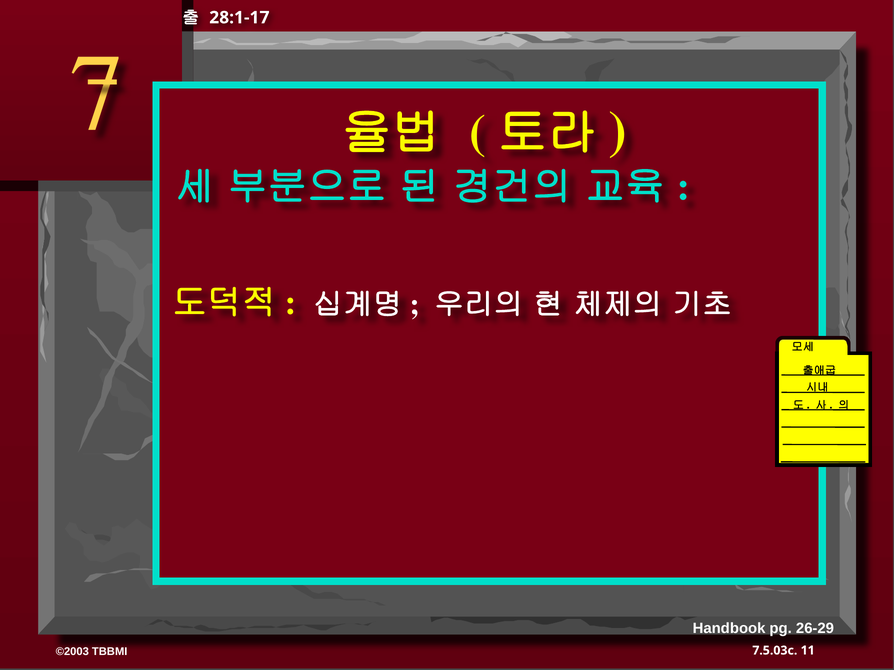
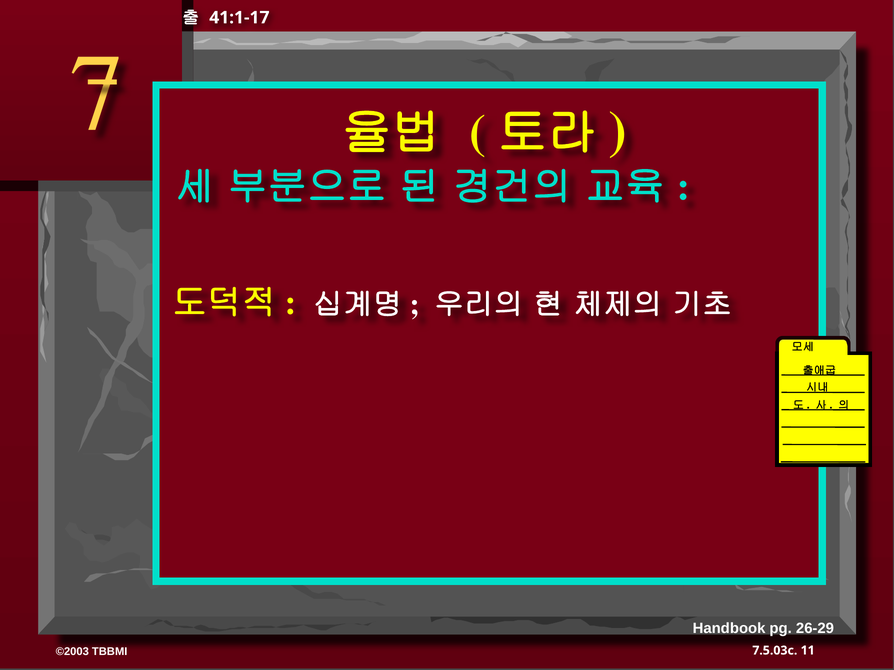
28:1-17: 28:1-17 -> 41:1-17
